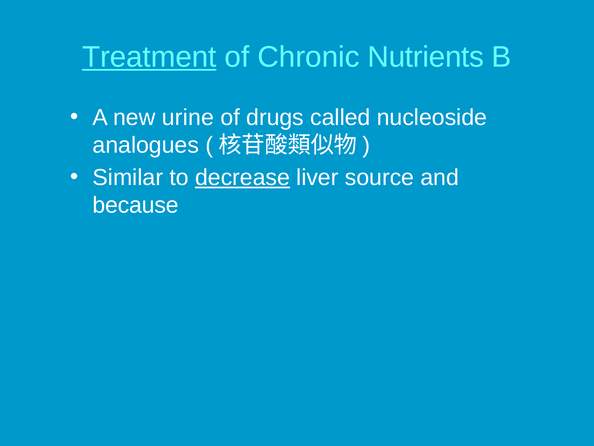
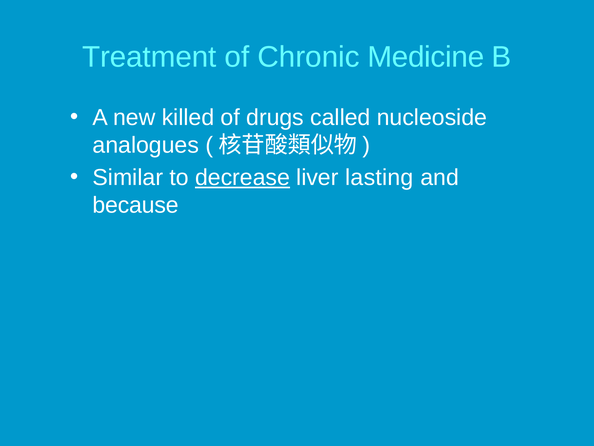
Treatment underline: present -> none
Nutrients: Nutrients -> Medicine
urine: urine -> killed
source: source -> lasting
